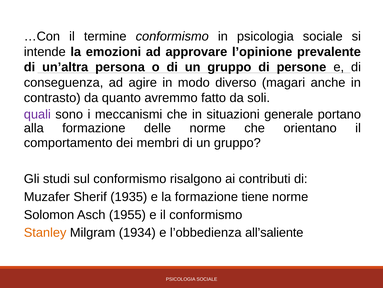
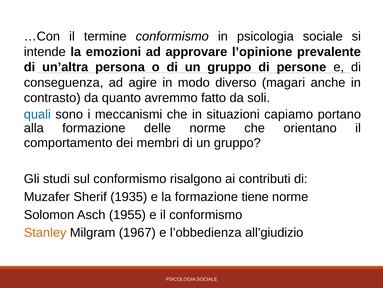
quali colour: purple -> blue
generale: generale -> capiamo
1934: 1934 -> 1967
all’saliente: all’saliente -> all’giudizio
